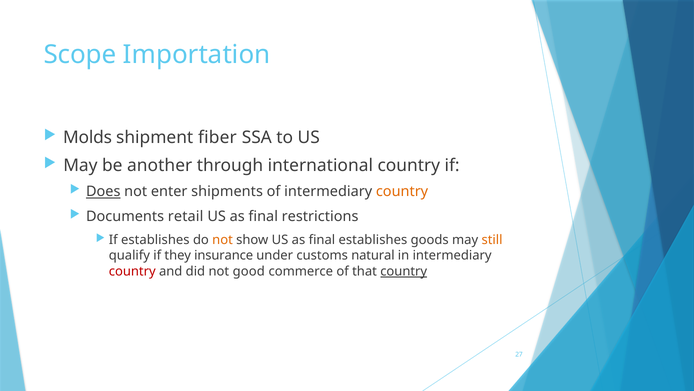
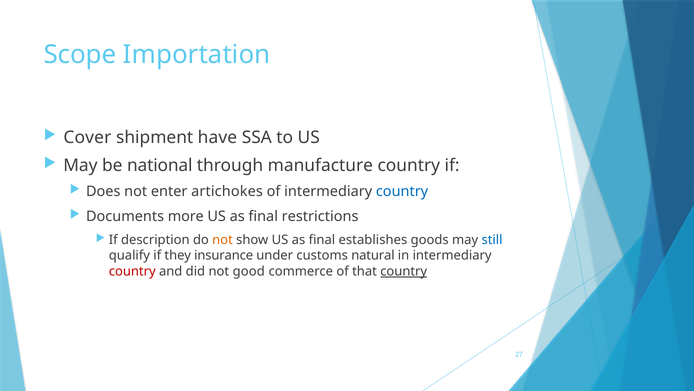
Molds: Molds -> Cover
fiber: fiber -> have
another: another -> national
international: international -> manufacture
Does underline: present -> none
shipments: shipments -> artichokes
country at (402, 191) colour: orange -> blue
retail: retail -> more
If establishes: establishes -> description
still colour: orange -> blue
